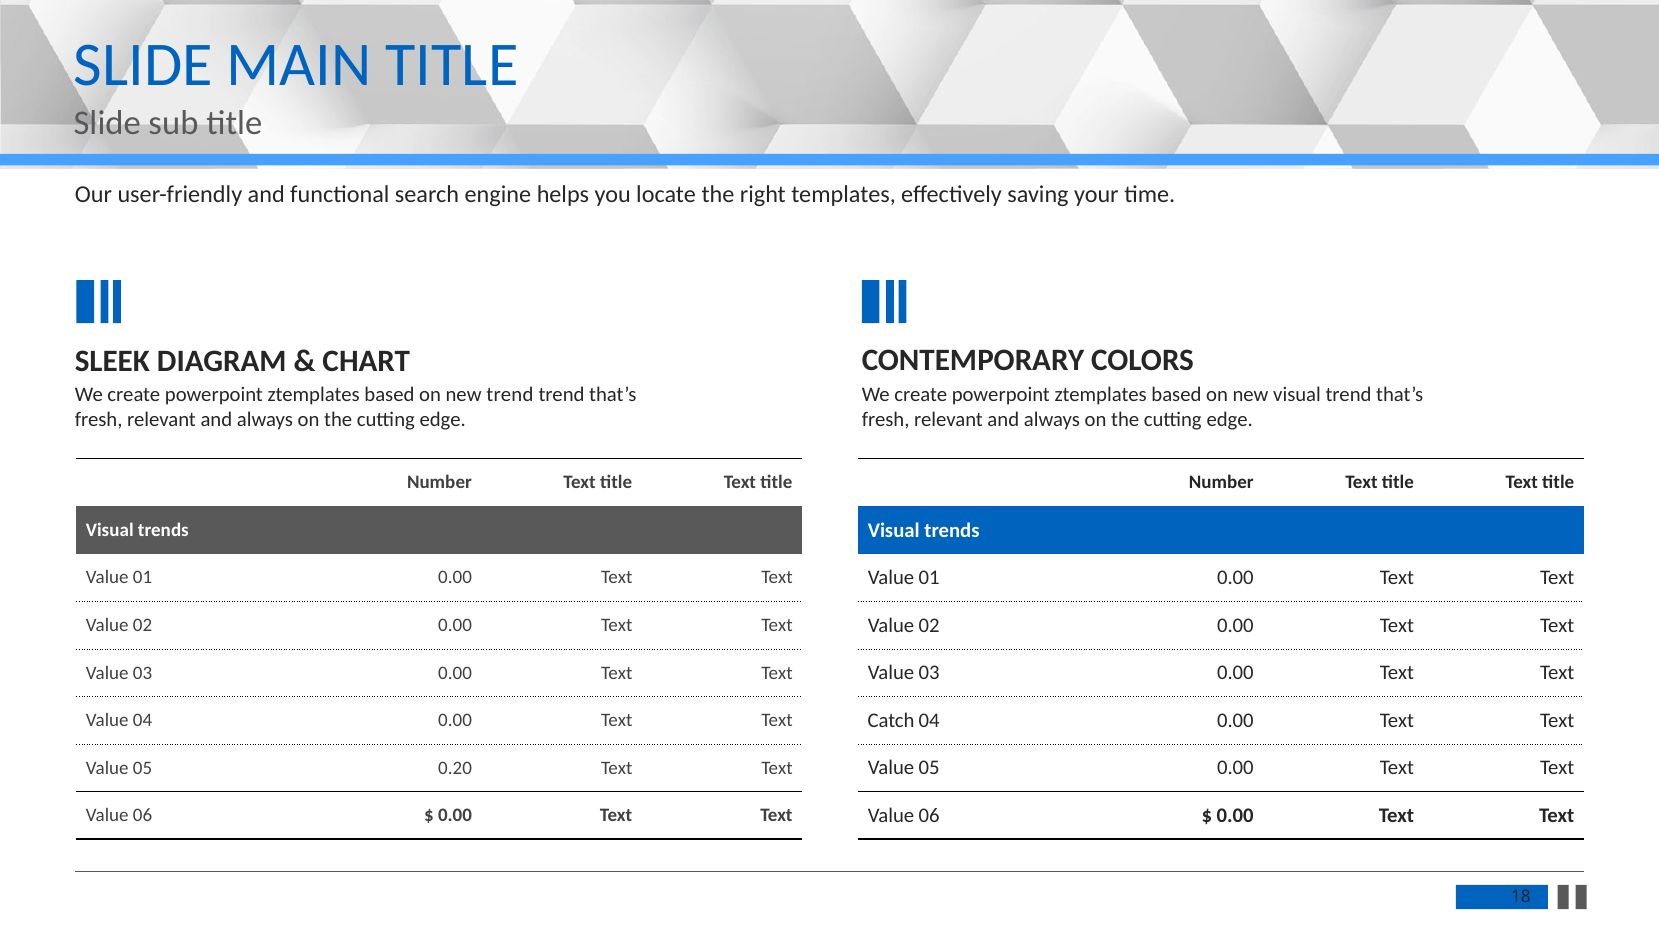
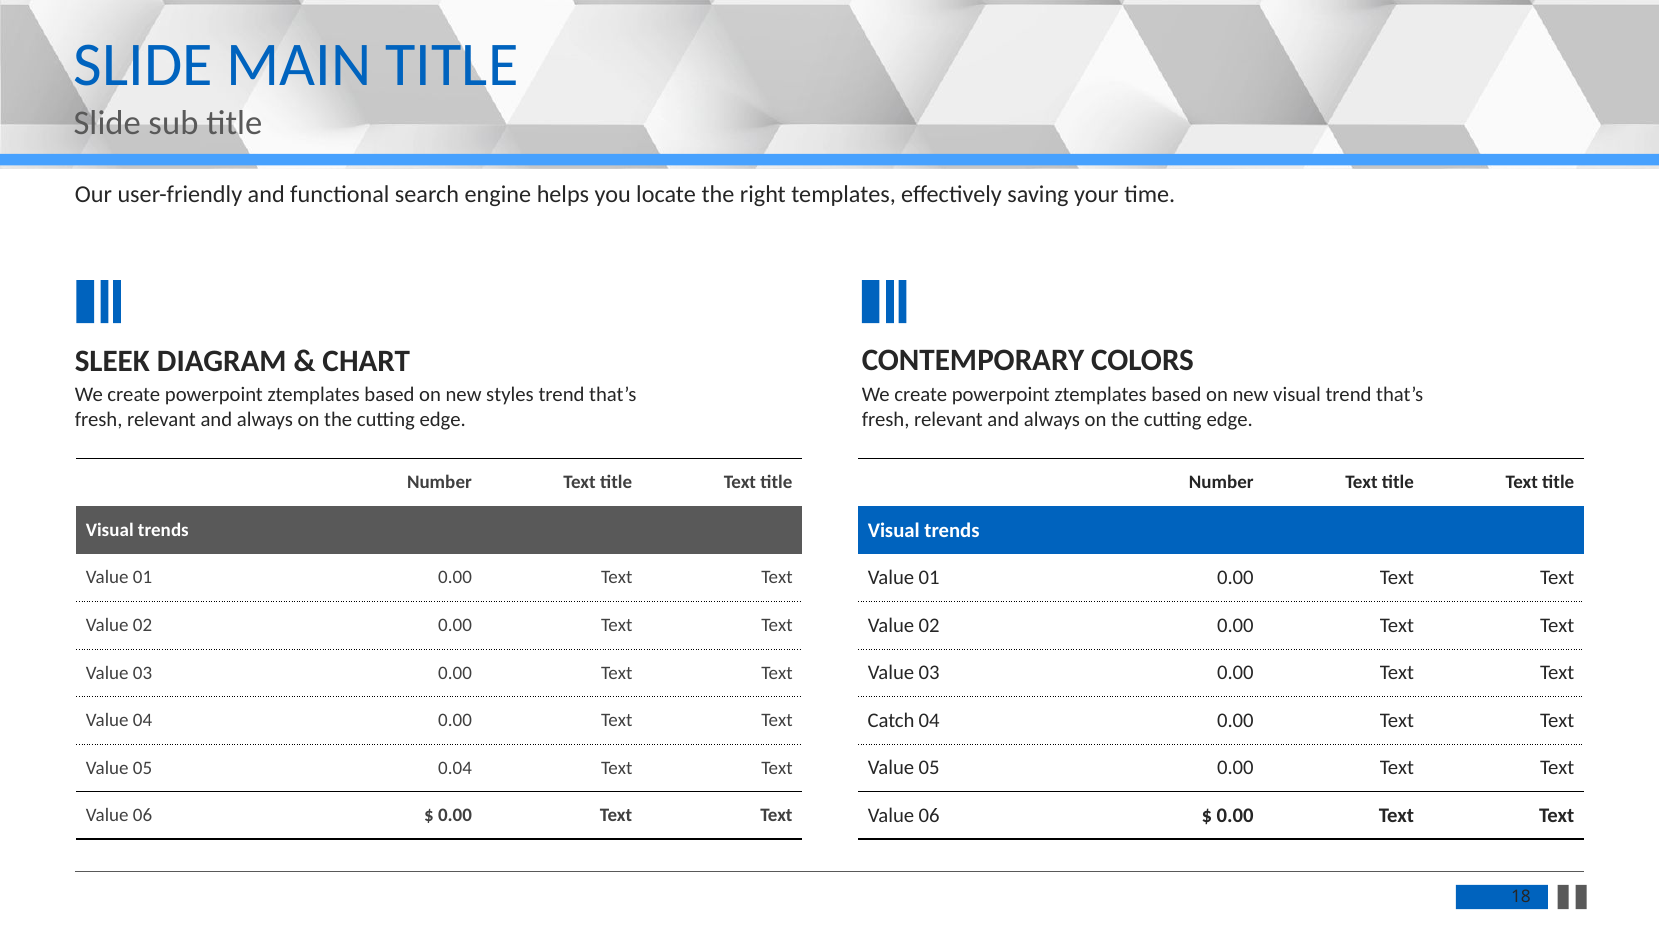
new trend: trend -> styles
0.20: 0.20 -> 0.04
